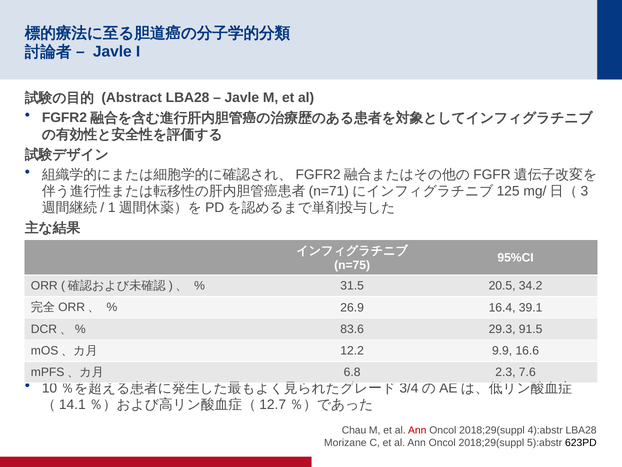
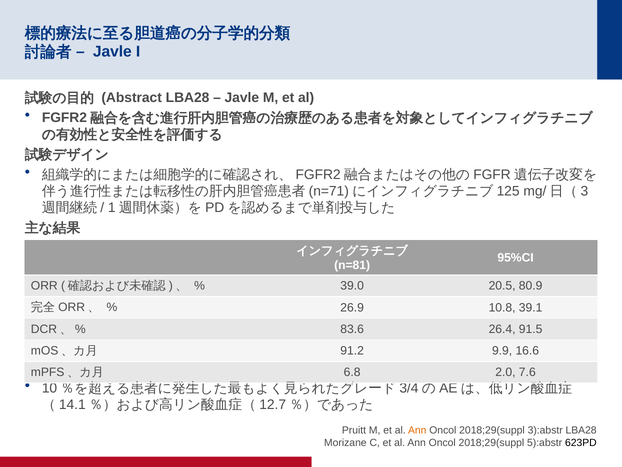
n=75: n=75 -> n=81
31.5: 31.5 -> 39.0
34.2: 34.2 -> 80.9
16.4: 16.4 -> 10.8
29.3: 29.3 -> 26.4
12.2: 12.2 -> 91.2
2.3: 2.3 -> 2.0
Chau: Chau -> Pruitt
Ann at (417, 430) colour: red -> orange
4):abstr: 4):abstr -> 3):abstr
